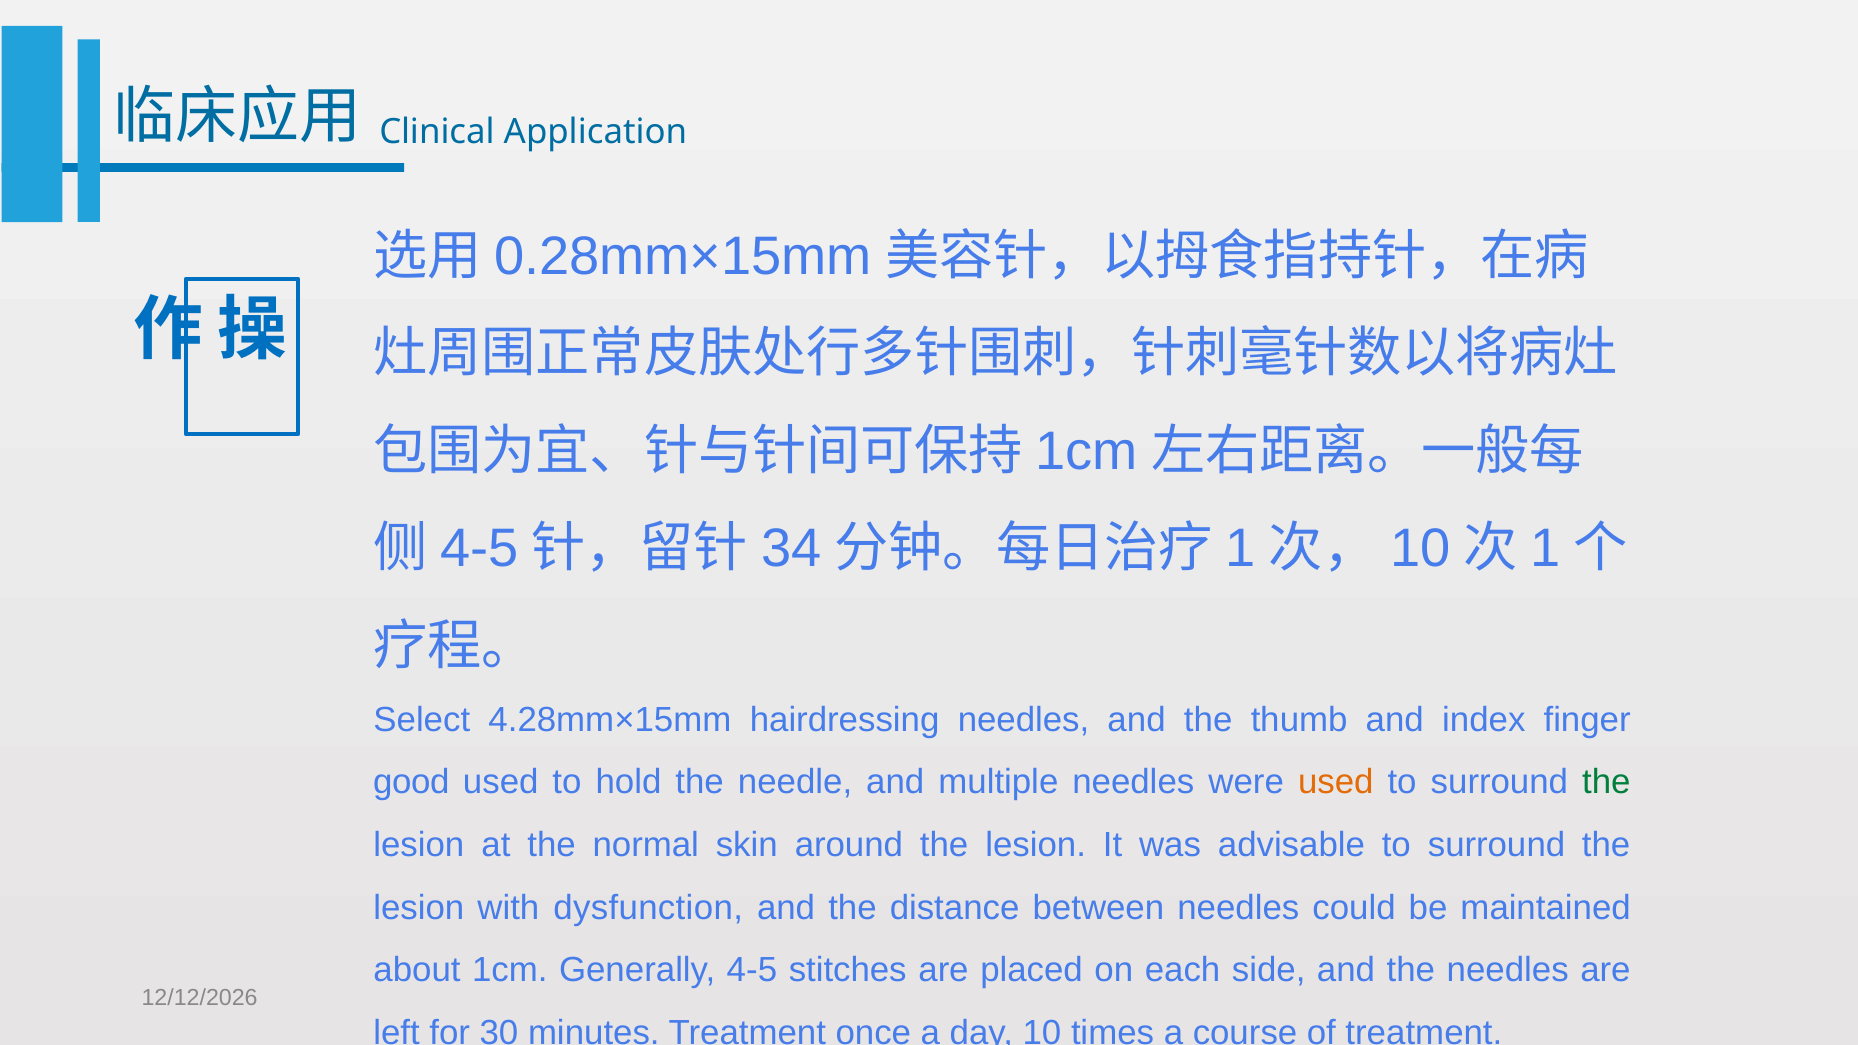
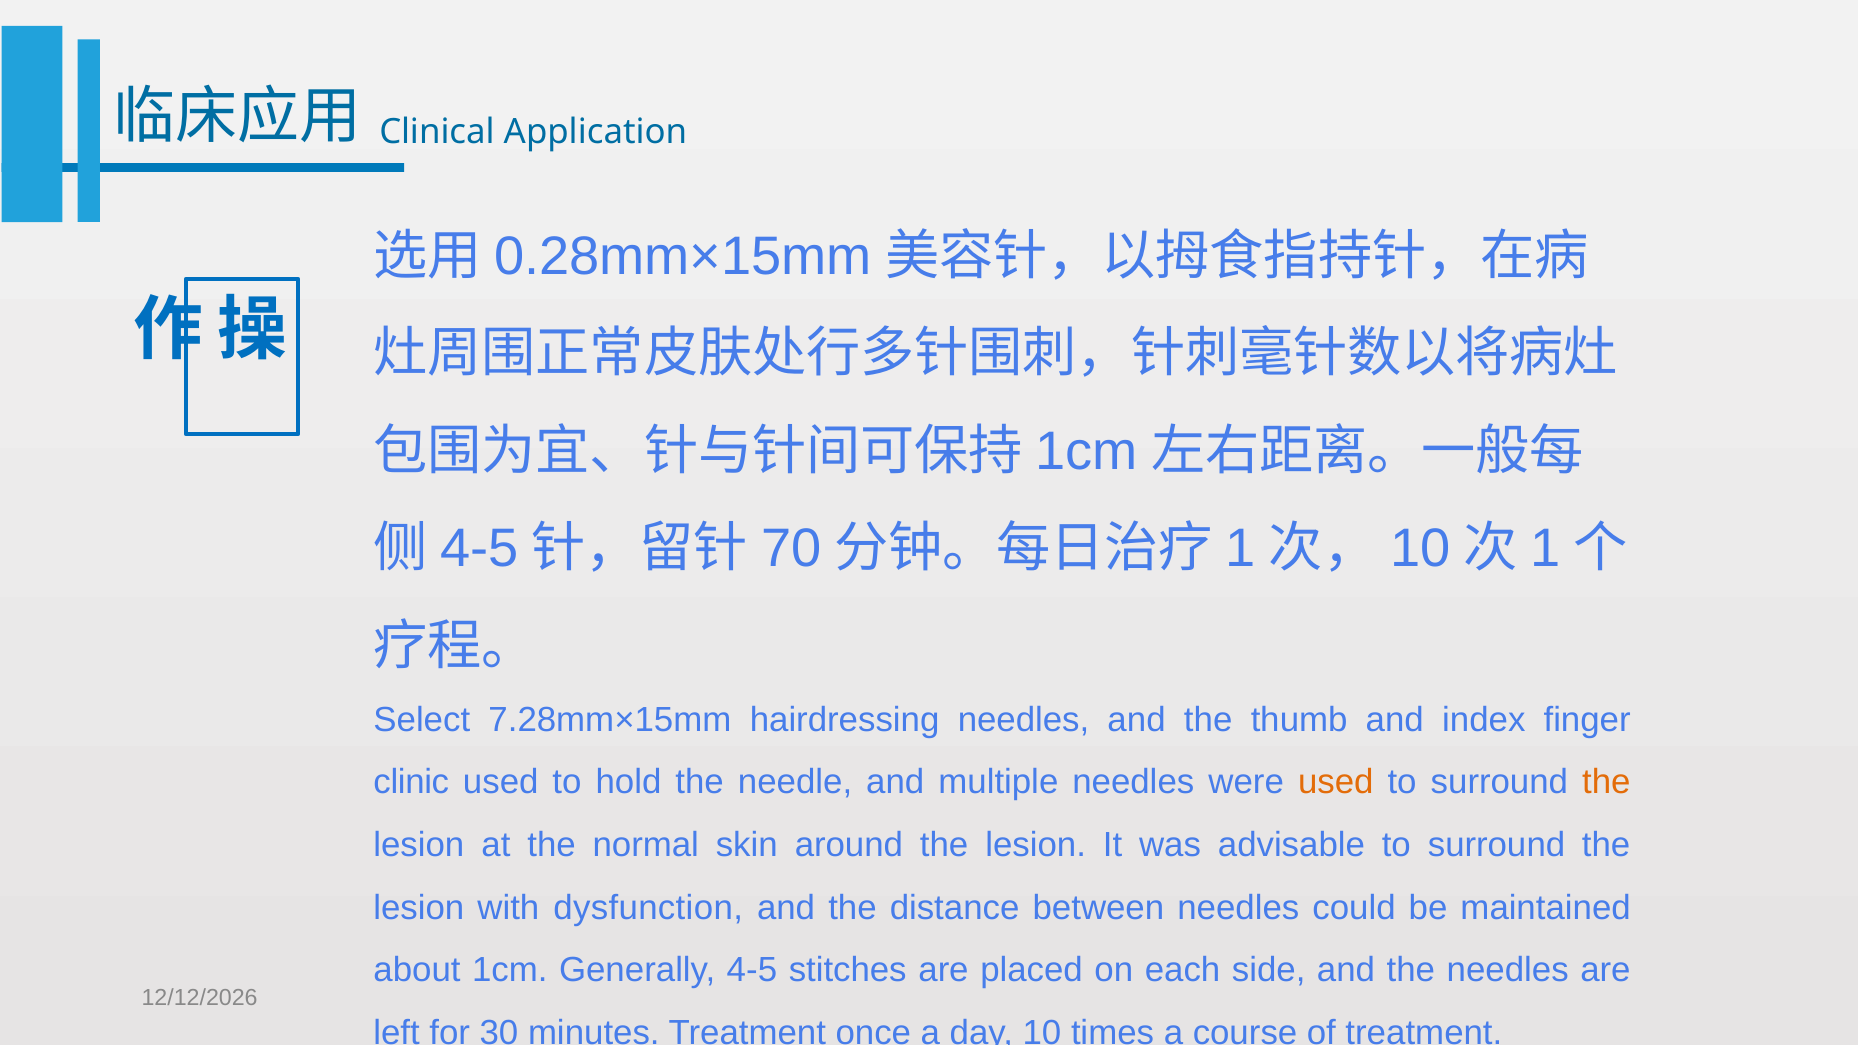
34: 34 -> 70
4.28mm×15mm: 4.28mm×15mm -> 7.28mm×15mm
good: good -> clinic
the at (1606, 782) colour: green -> orange
